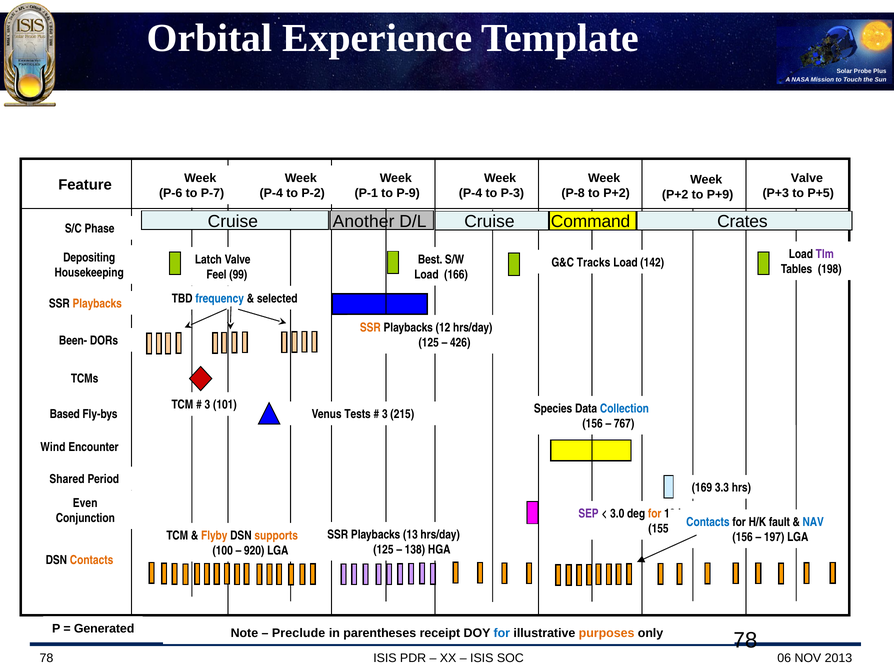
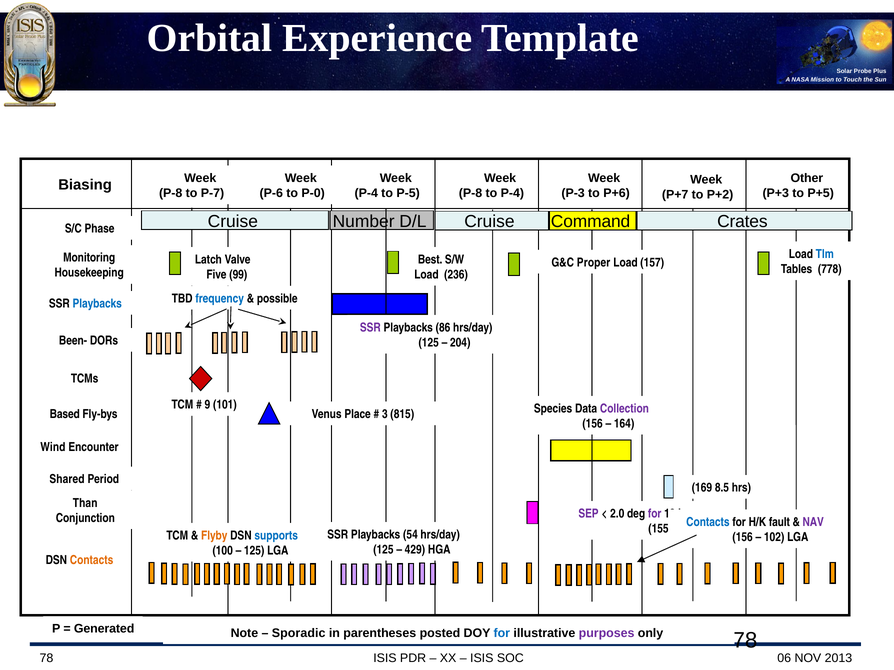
Valve at (807, 178): Valve -> Other
Feature: Feature -> Biasing
P-6 at (171, 193): P-6 -> P-8
P-4 at (271, 193): P-4 -> P-6
P-2: P-2 -> P-0
P-1 at (366, 193): P-1 -> P-4
P-9: P-9 -> P-5
P-4 at (471, 193): P-4 -> P-8
to P-3: P-3 -> P-4
P-8: P-8 -> P-3
to P+2: P+2 -> P+6
P+2 at (675, 195): P+2 -> P+7
P+9: P+9 -> P+2
Another: Another -> Number
Tlm colour: purple -> blue
Depositing: Depositing -> Monitoring
Tracks: Tracks -> Proper
142: 142 -> 157
198: 198 -> 778
Feel: Feel -> Five
166: 166 -> 236
selected: selected -> possible
Playbacks at (97, 304) colour: orange -> blue
SSR at (370, 328) colour: orange -> purple
Playbacks 12: 12 -> 86
426: 426 -> 204
3 at (207, 405): 3 -> 9
Collection colour: blue -> purple
Tests: Tests -> Place
215: 215 -> 815
767: 767 -> 164
3.3: 3.3 -> 8.5
Even: Even -> Than
3.0: 3.0 -> 2.0
for at (655, 514) colour: orange -> purple
NAV colour: blue -> purple
13: 13 -> 54
supports colour: orange -> blue
197: 197 -> 102
138: 138 -> 429
920 at (254, 551): 920 -> 125
Preclude: Preclude -> Sporadic
receipt: receipt -> posted
purposes colour: orange -> purple
